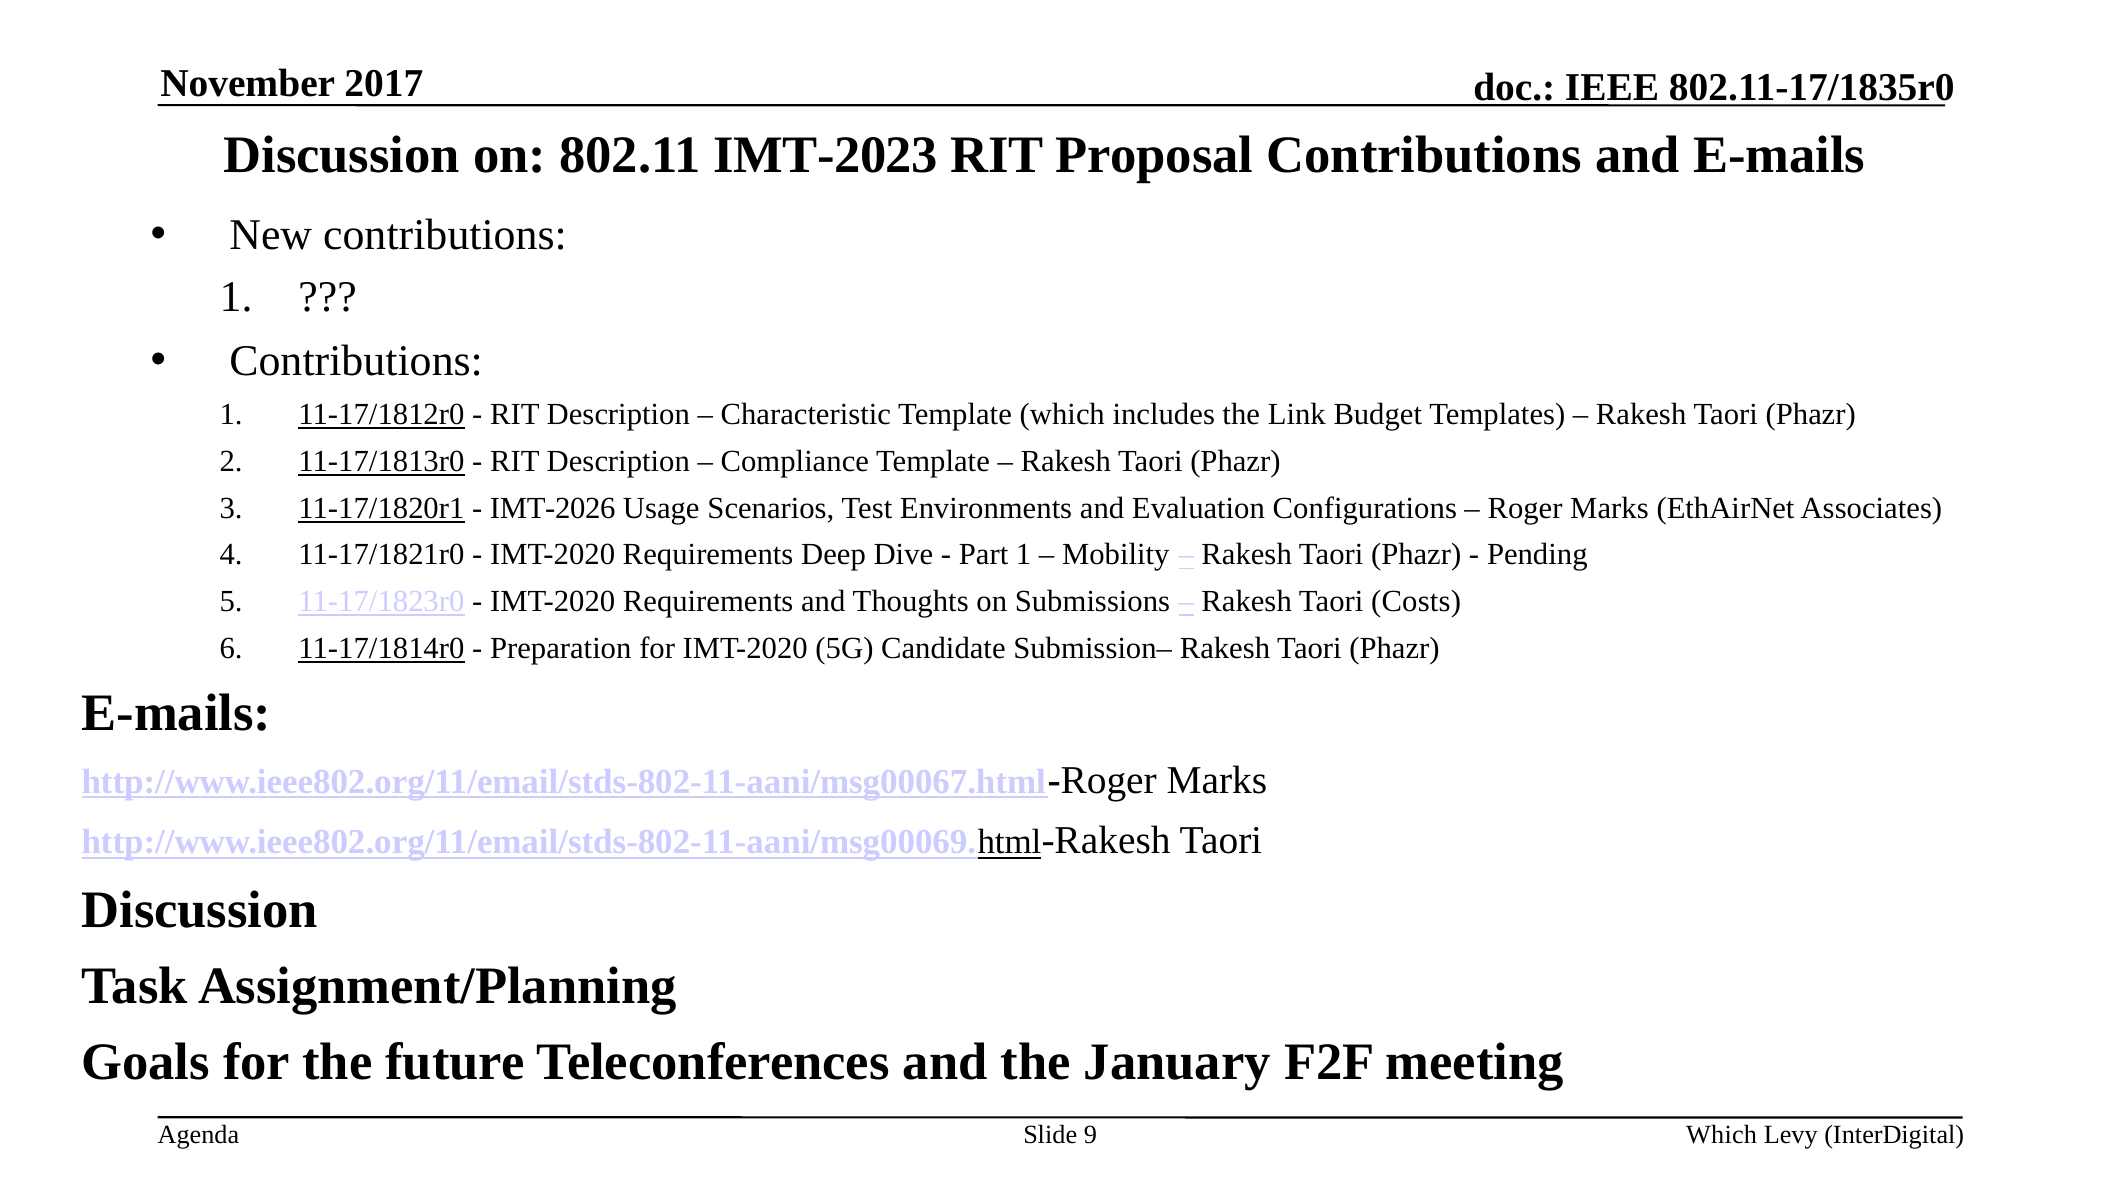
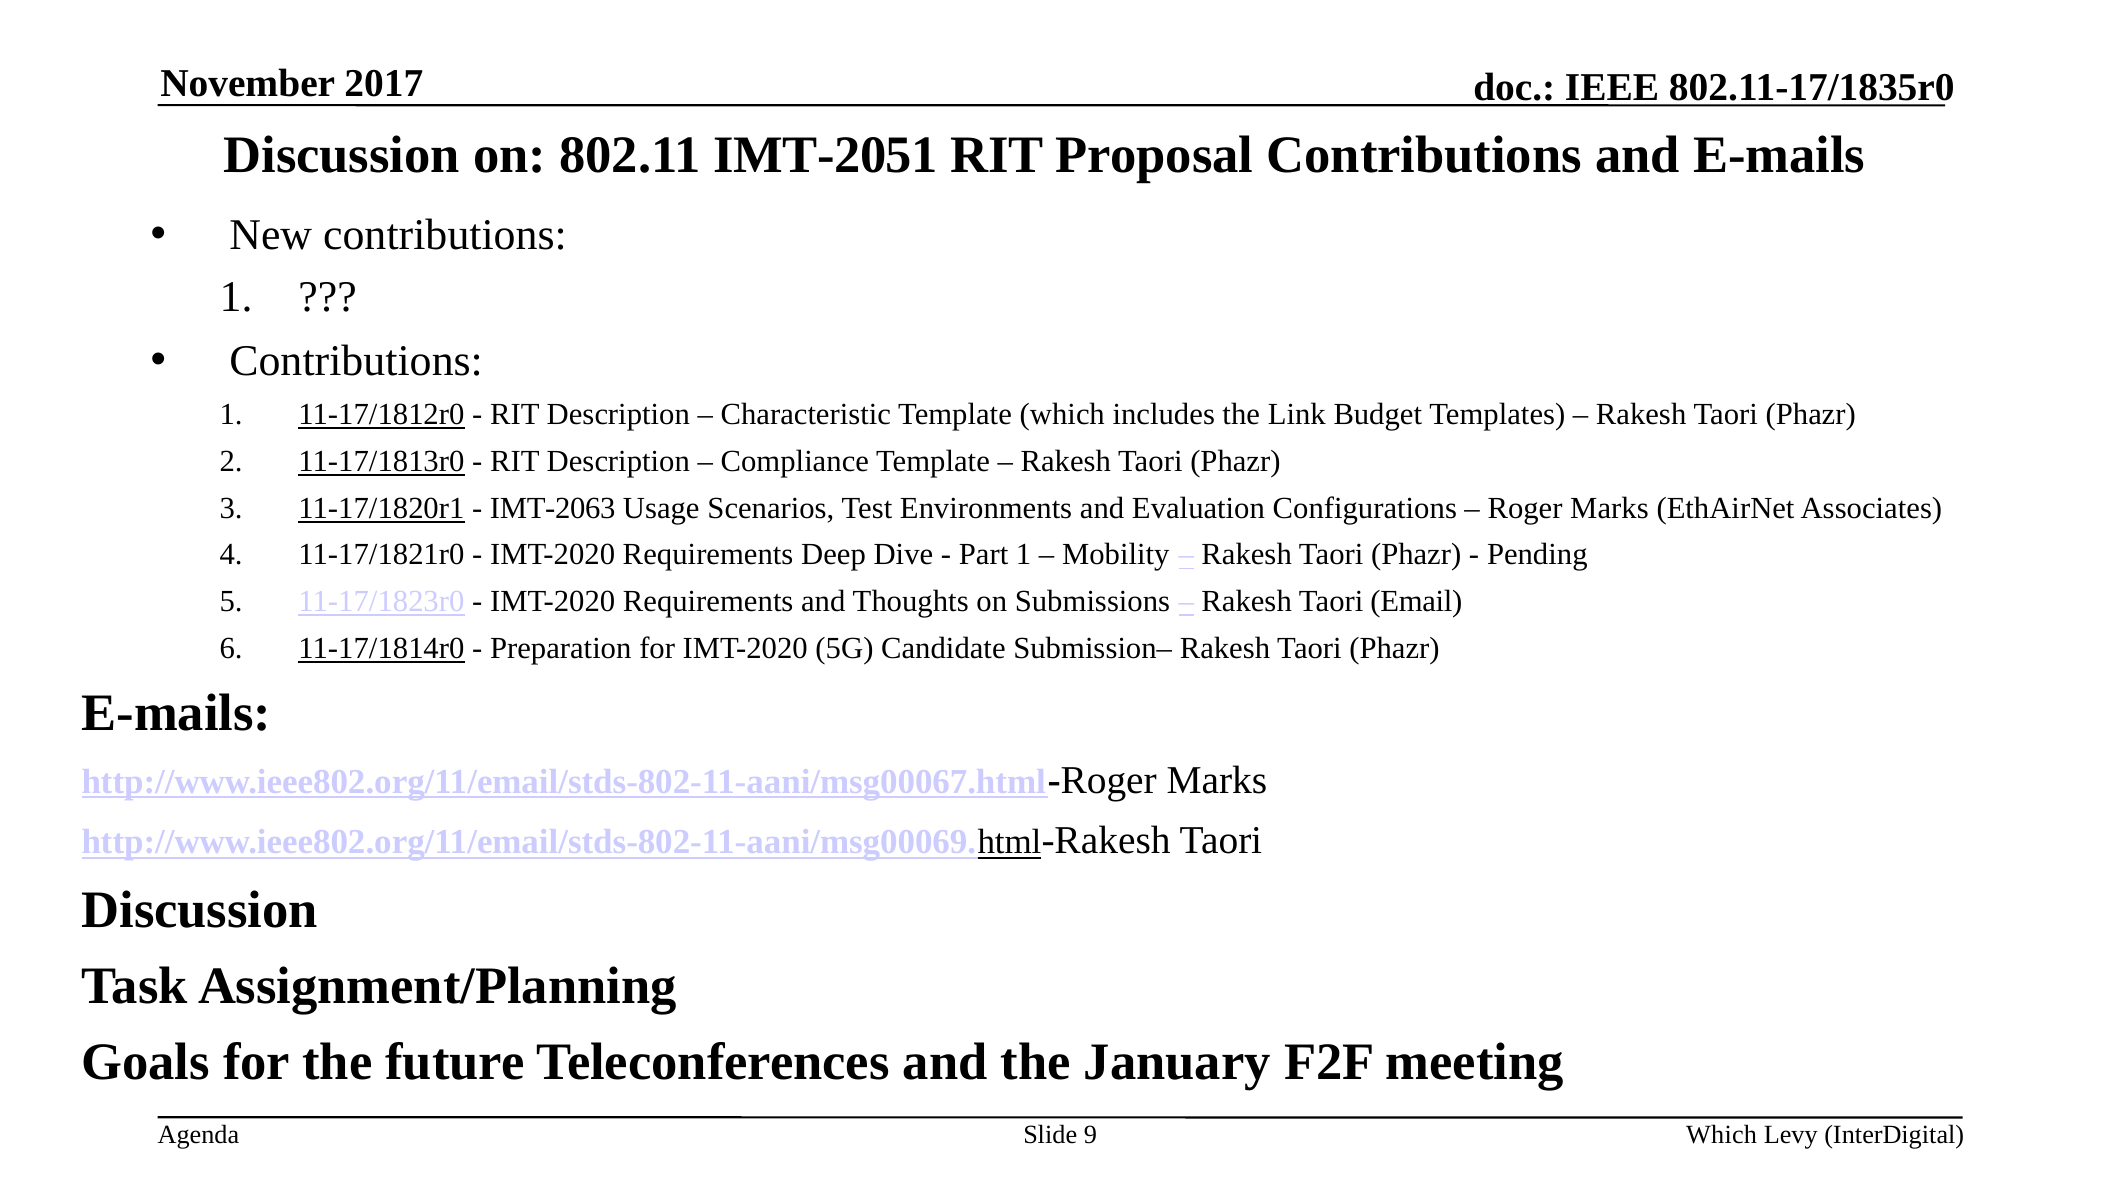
IMT-2023: IMT-2023 -> IMT-2051
IMT-2026: IMT-2026 -> IMT-2063
Costs: Costs -> Email
